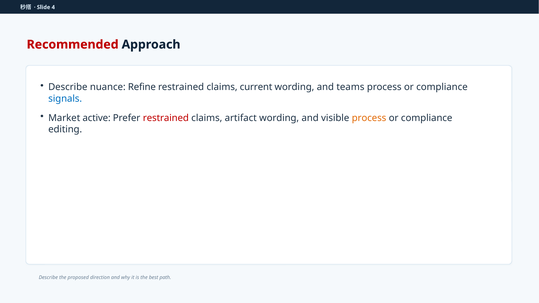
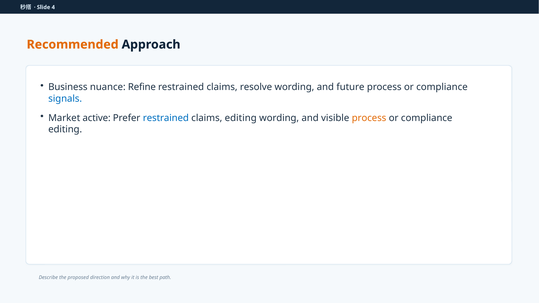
Recommended colour: red -> orange
Describe at (68, 87): Describe -> Business
current: current -> resolve
teams: teams -> future
restrained at (166, 118) colour: red -> blue
claims artifact: artifact -> editing
